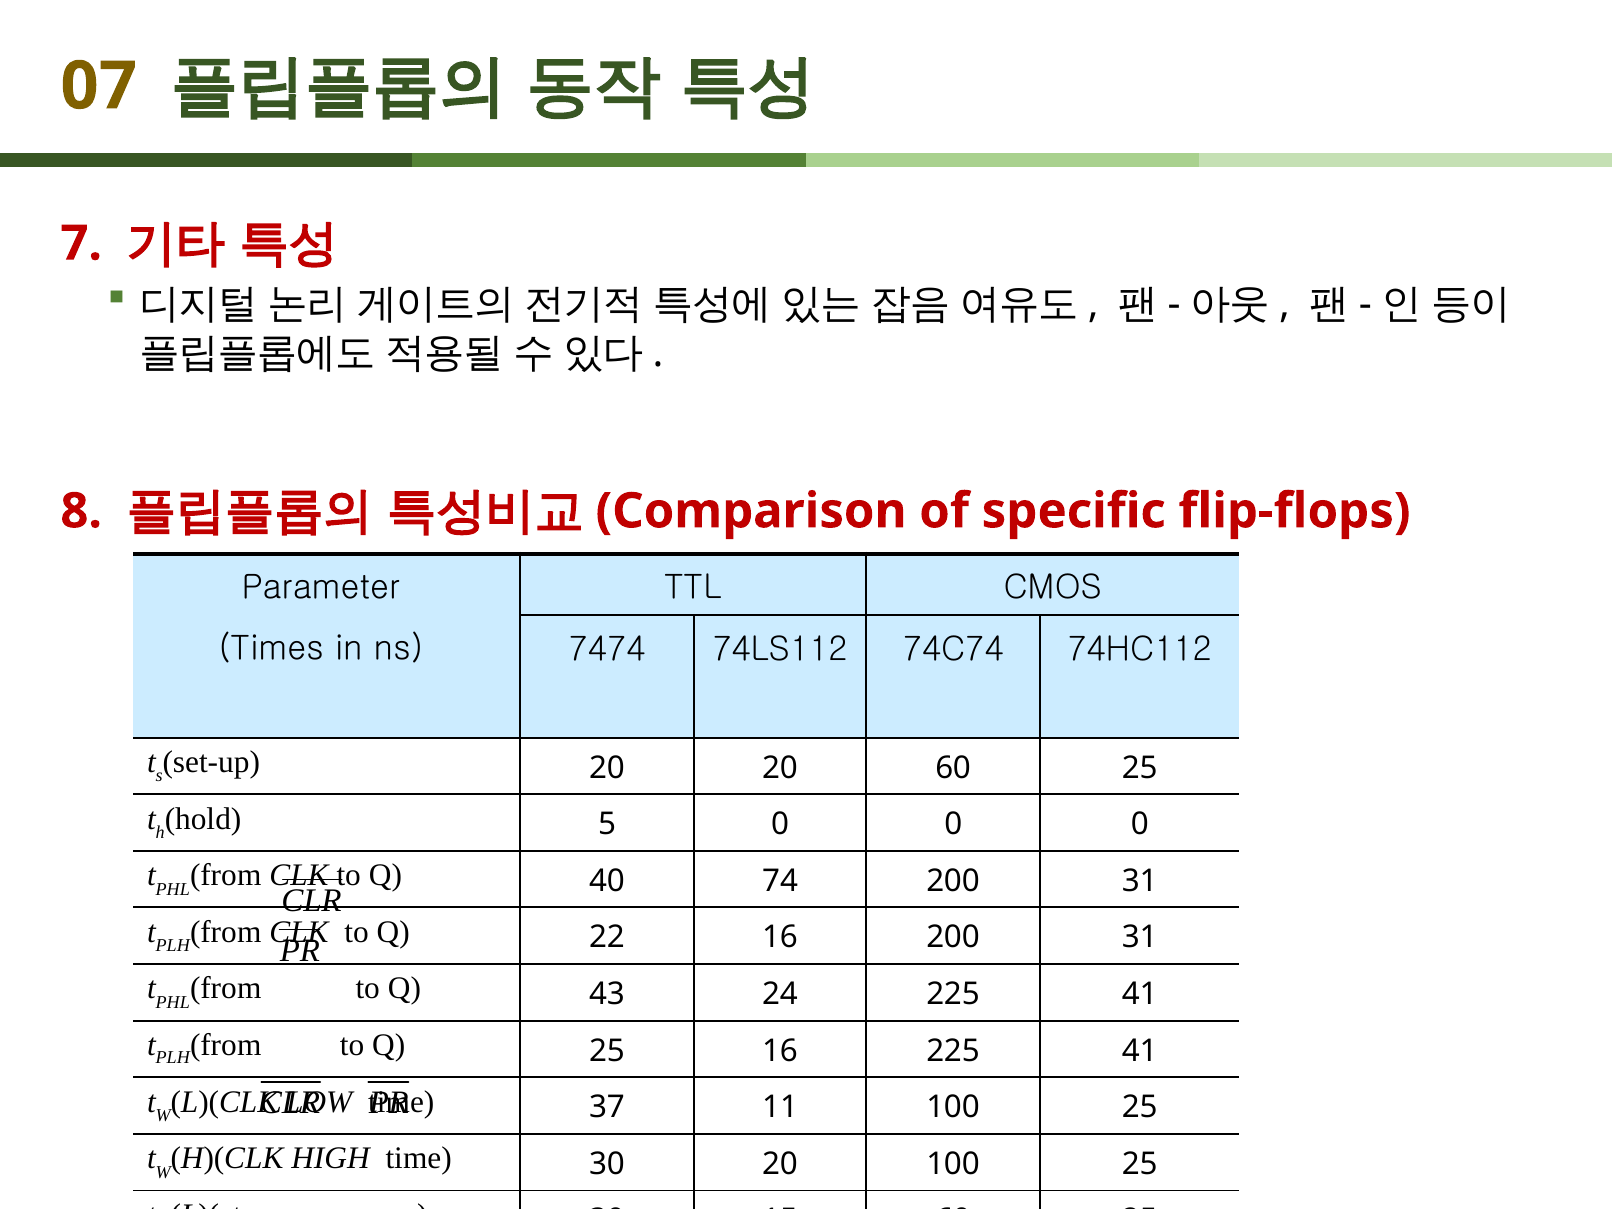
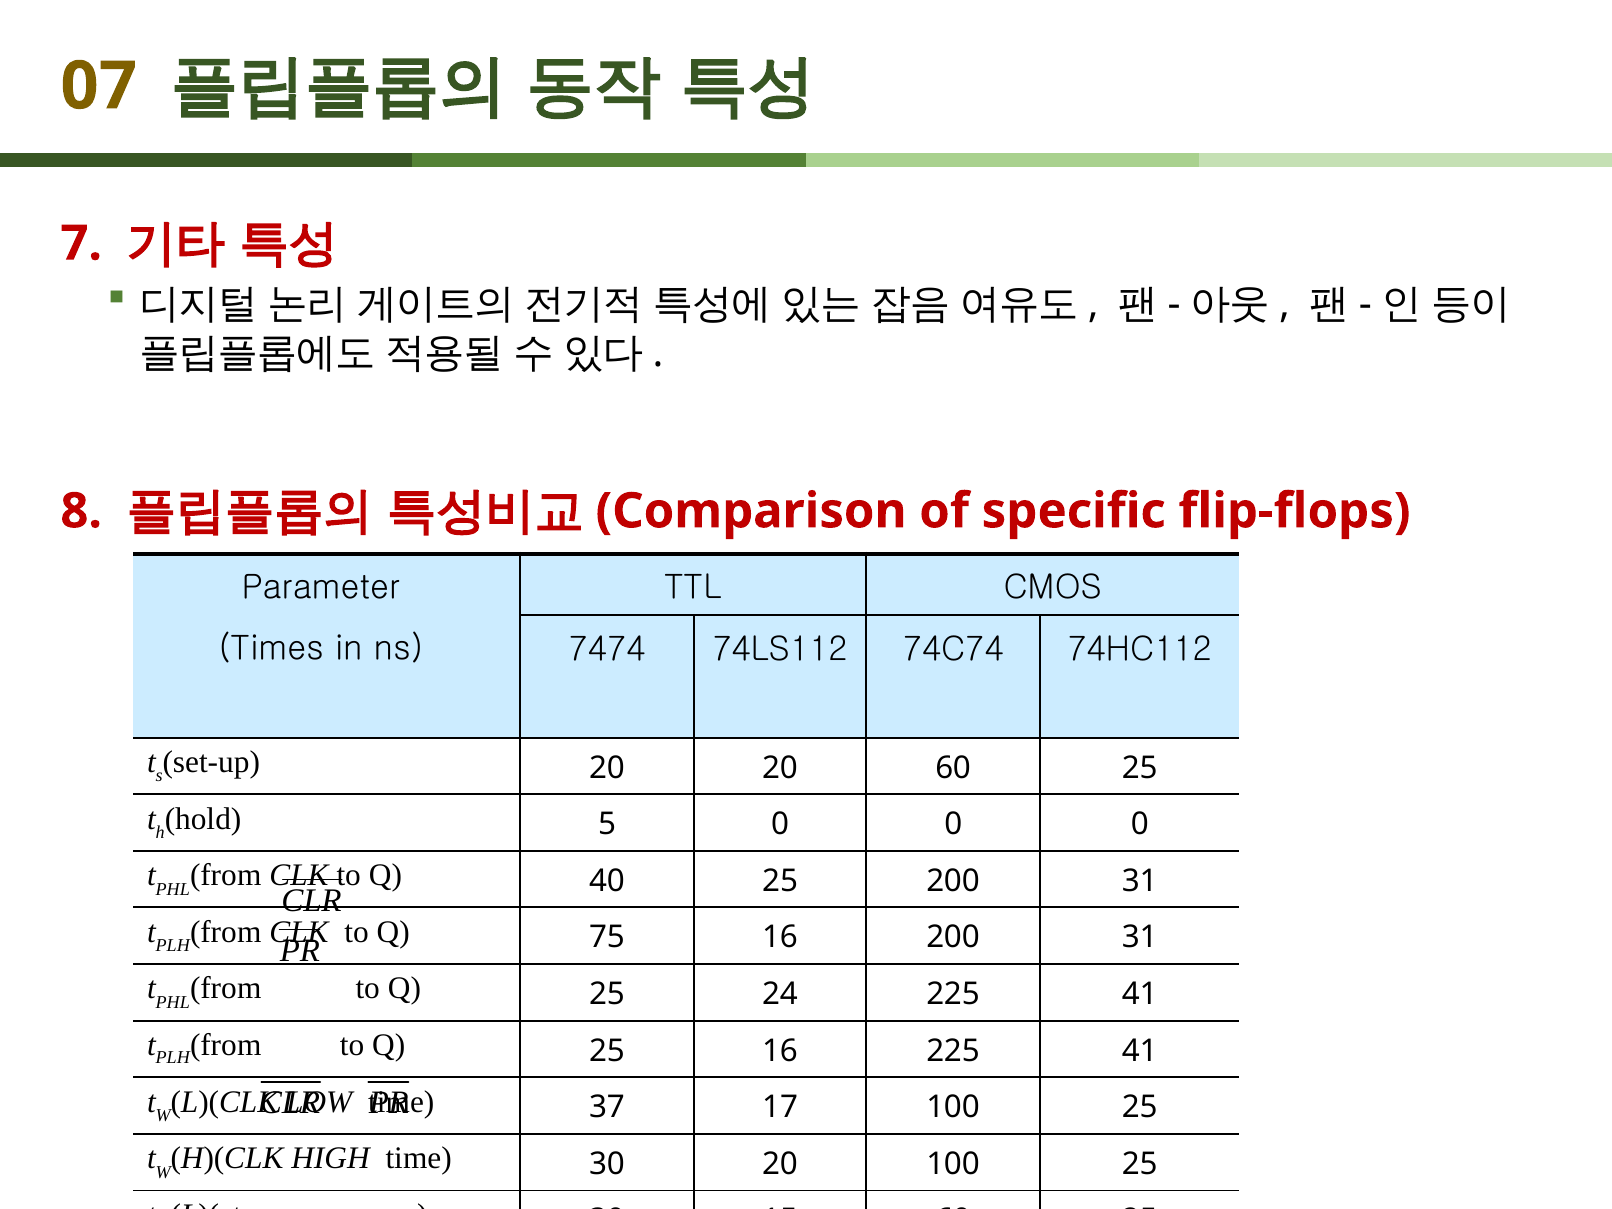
40 74: 74 -> 25
22: 22 -> 75
43 at (607, 994): 43 -> 25
11: 11 -> 17
